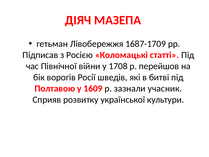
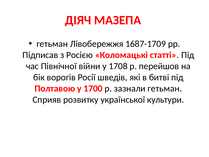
1609: 1609 -> 1700
зазнали учасник: учасник -> гетьман
